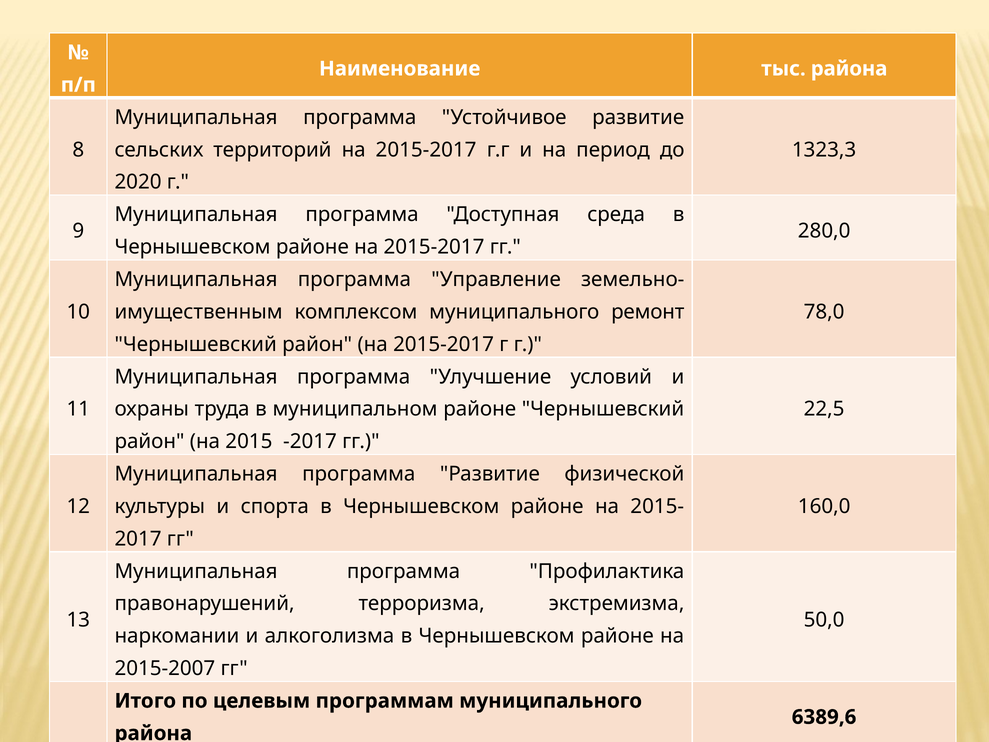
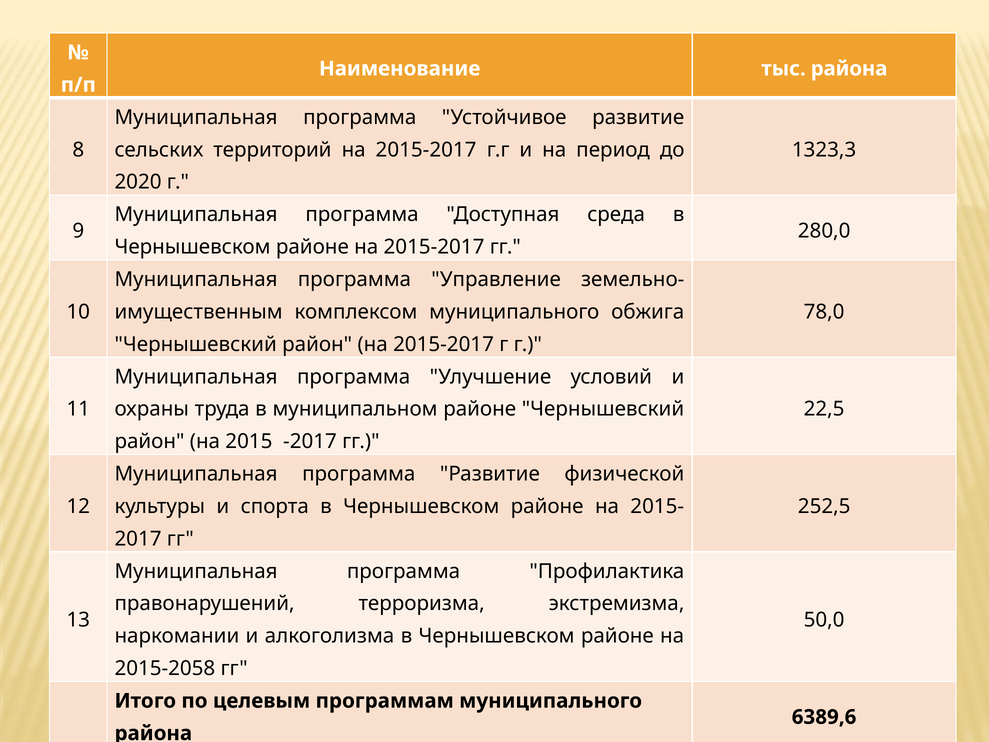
ремонт: ремонт -> обжига
160,0: 160,0 -> 252,5
2015-2007: 2015-2007 -> 2015-2058
